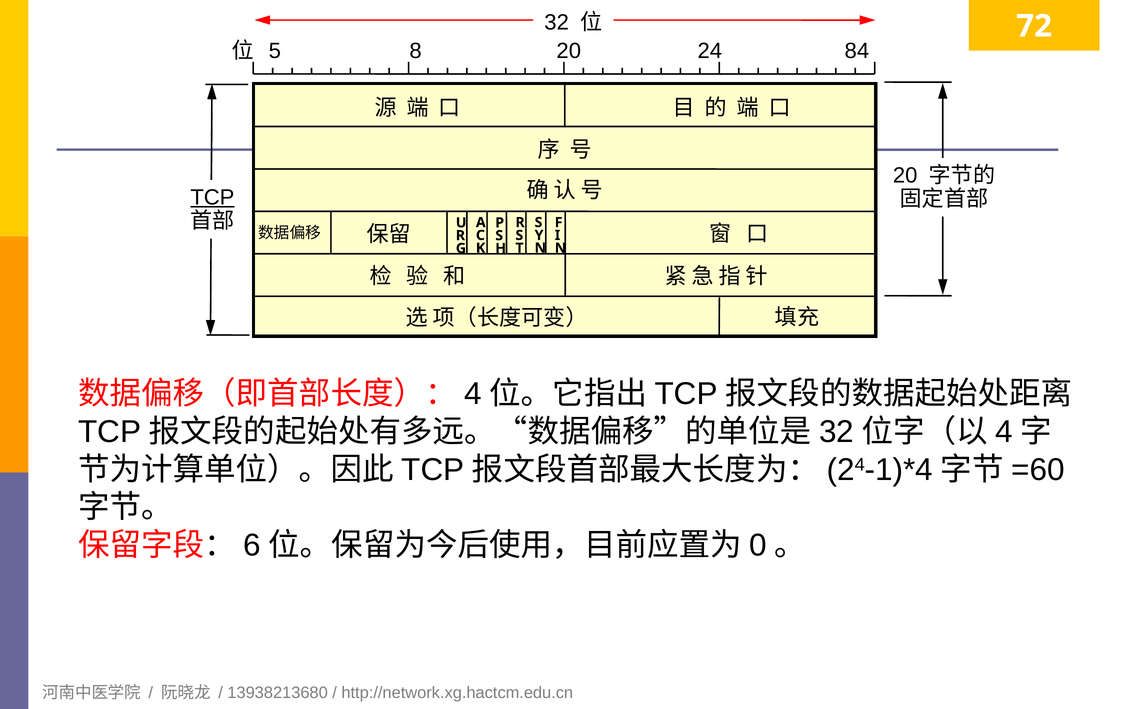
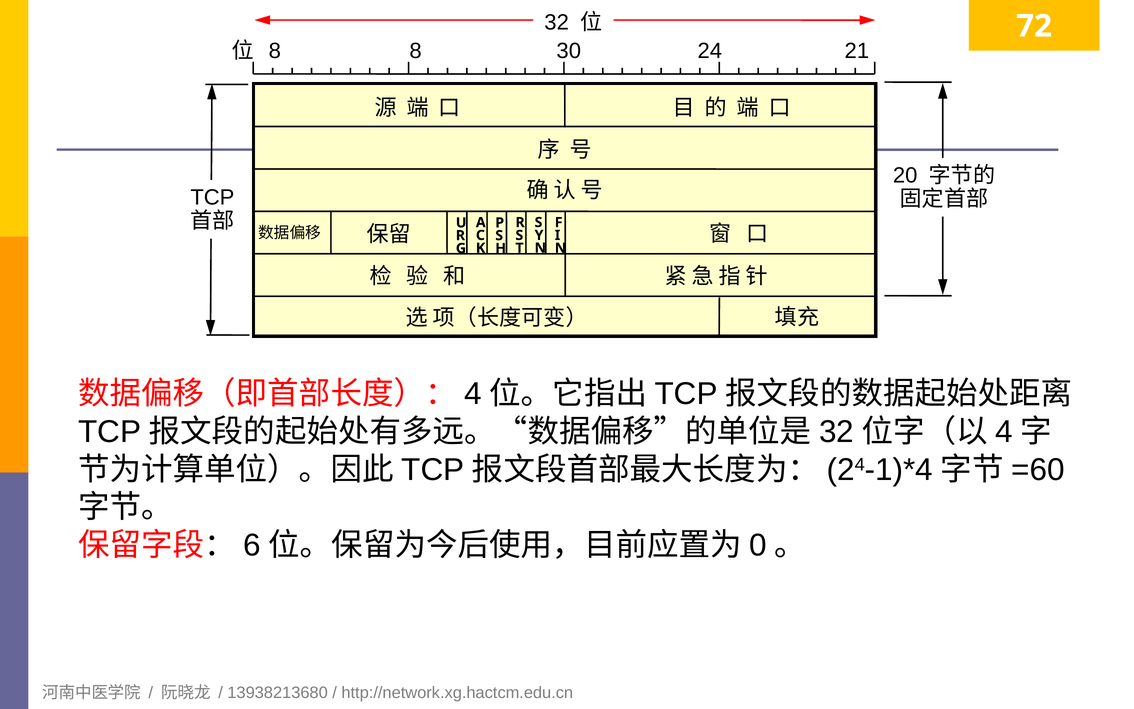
5 at (275, 51): 5 -> 8
8 20: 20 -> 30
84: 84 -> 21
TCP underline: present -> none
